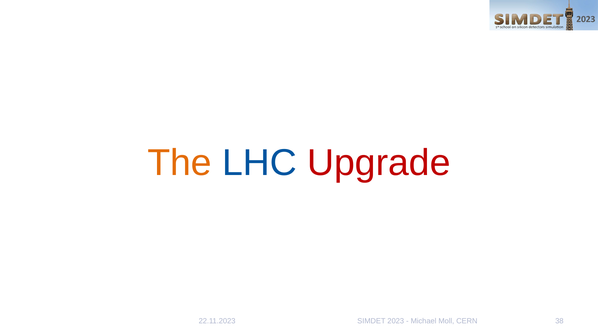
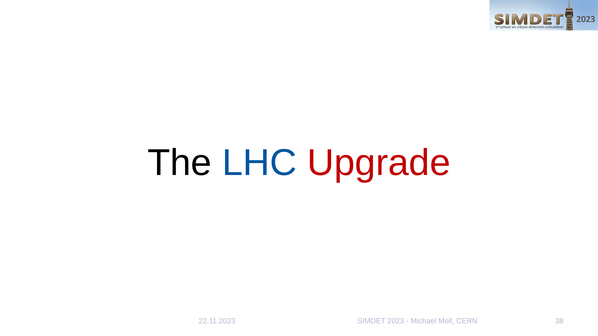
The colour: orange -> black
